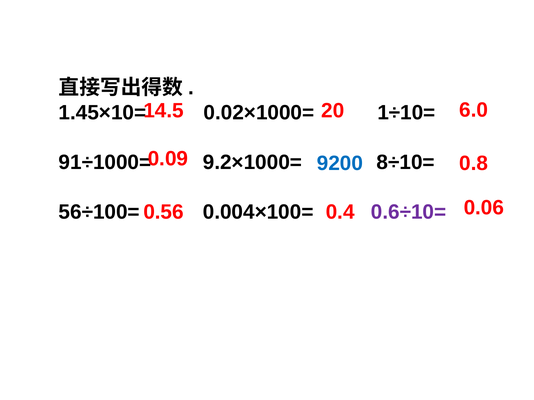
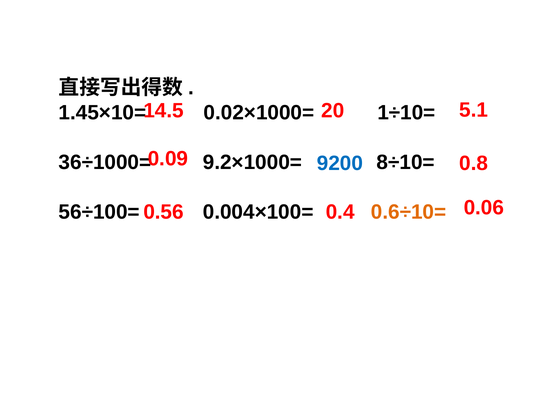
6.0: 6.0 -> 5.1
91÷1000=: 91÷1000= -> 36÷1000=
0.6÷10= colour: purple -> orange
